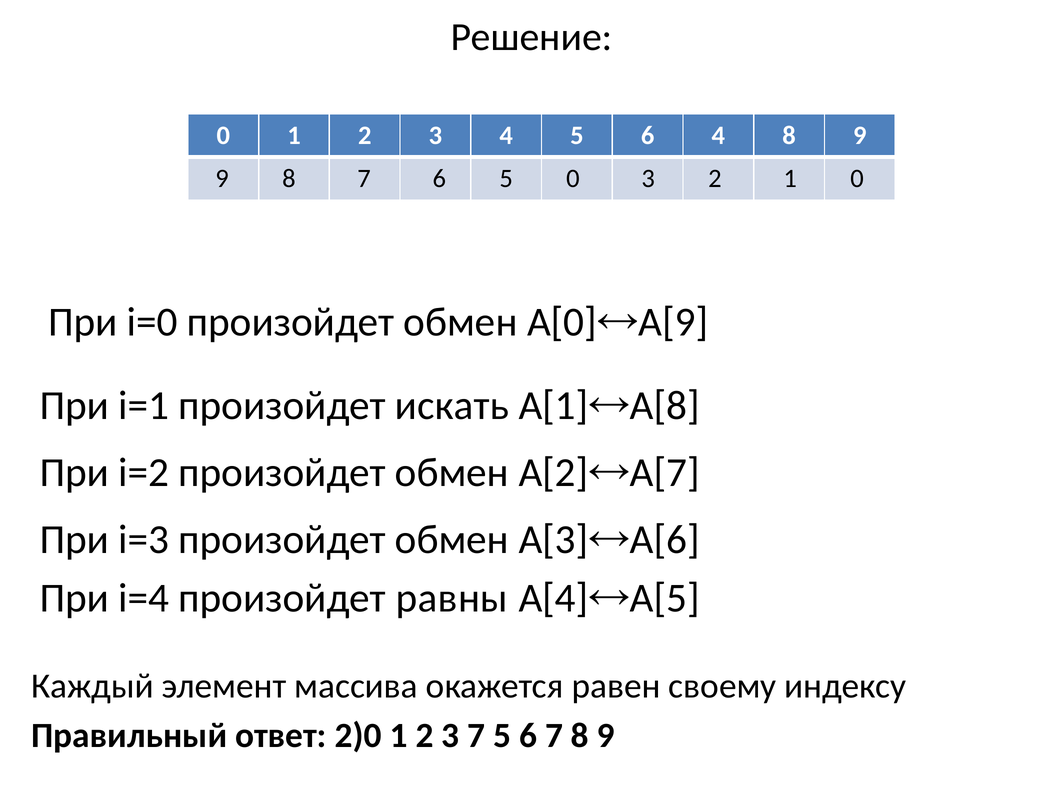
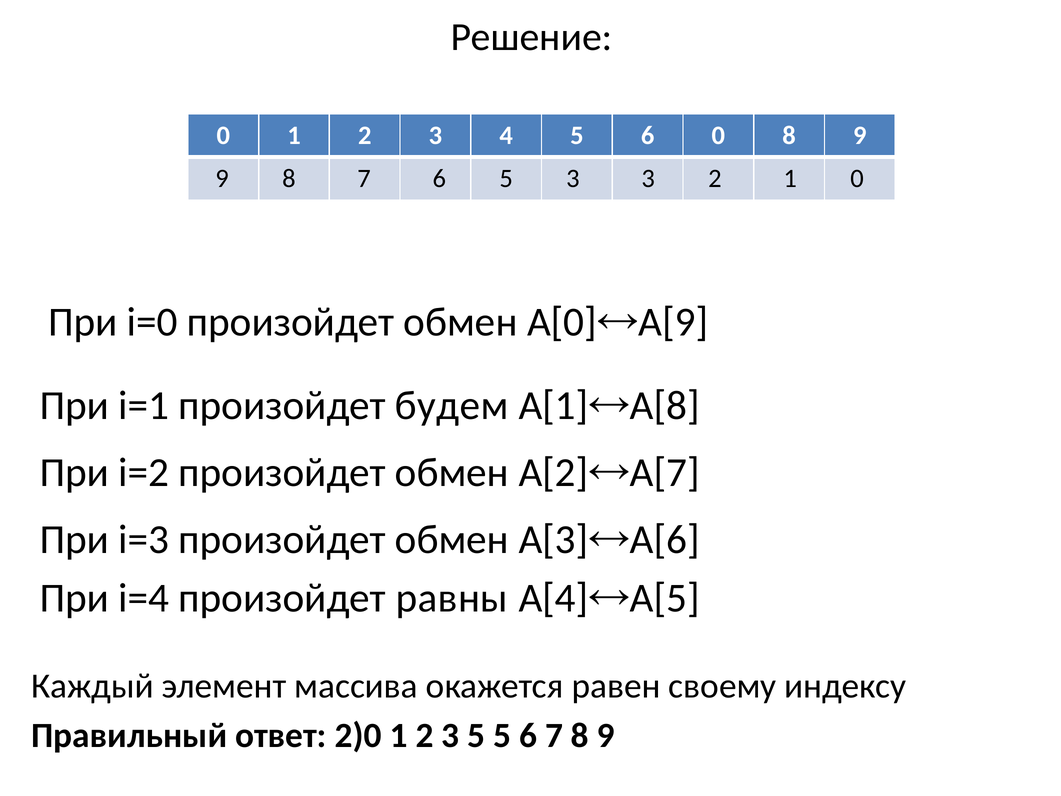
6 4: 4 -> 0
5 0: 0 -> 3
искать: искать -> будем
3 7: 7 -> 5
